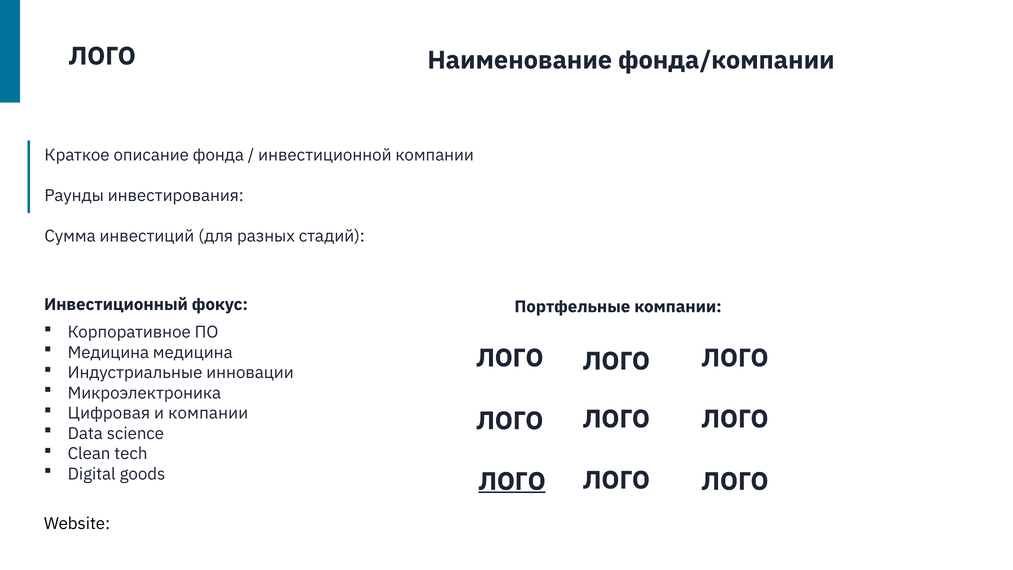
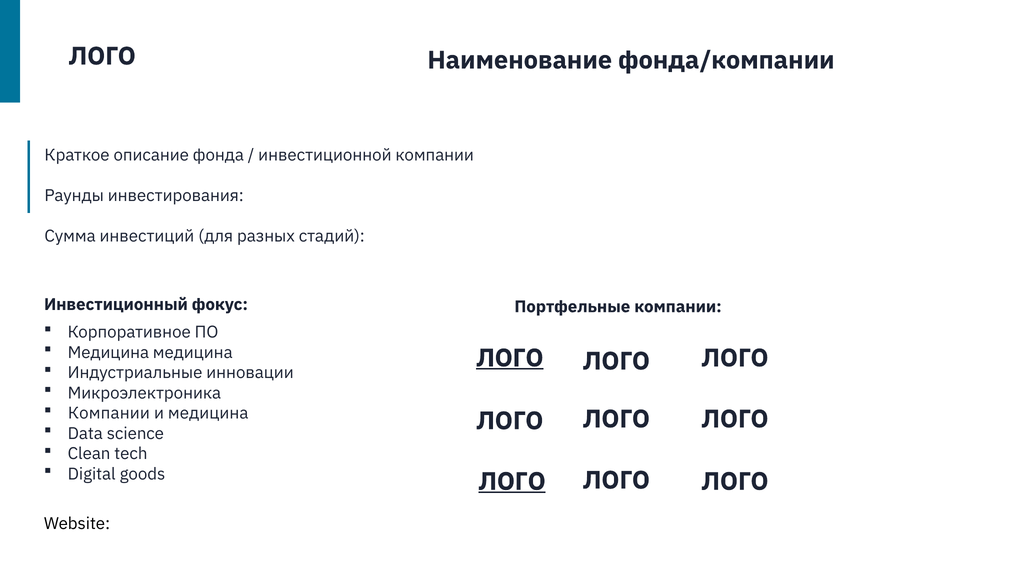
ЛОГО at (510, 358) underline: none -> present
Цифровая at (109, 413): Цифровая -> Компании
и компании: компании -> медицина
